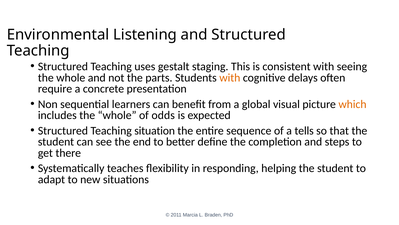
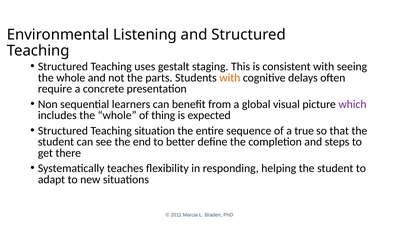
which colour: orange -> purple
odds: odds -> thing
tells: tells -> true
